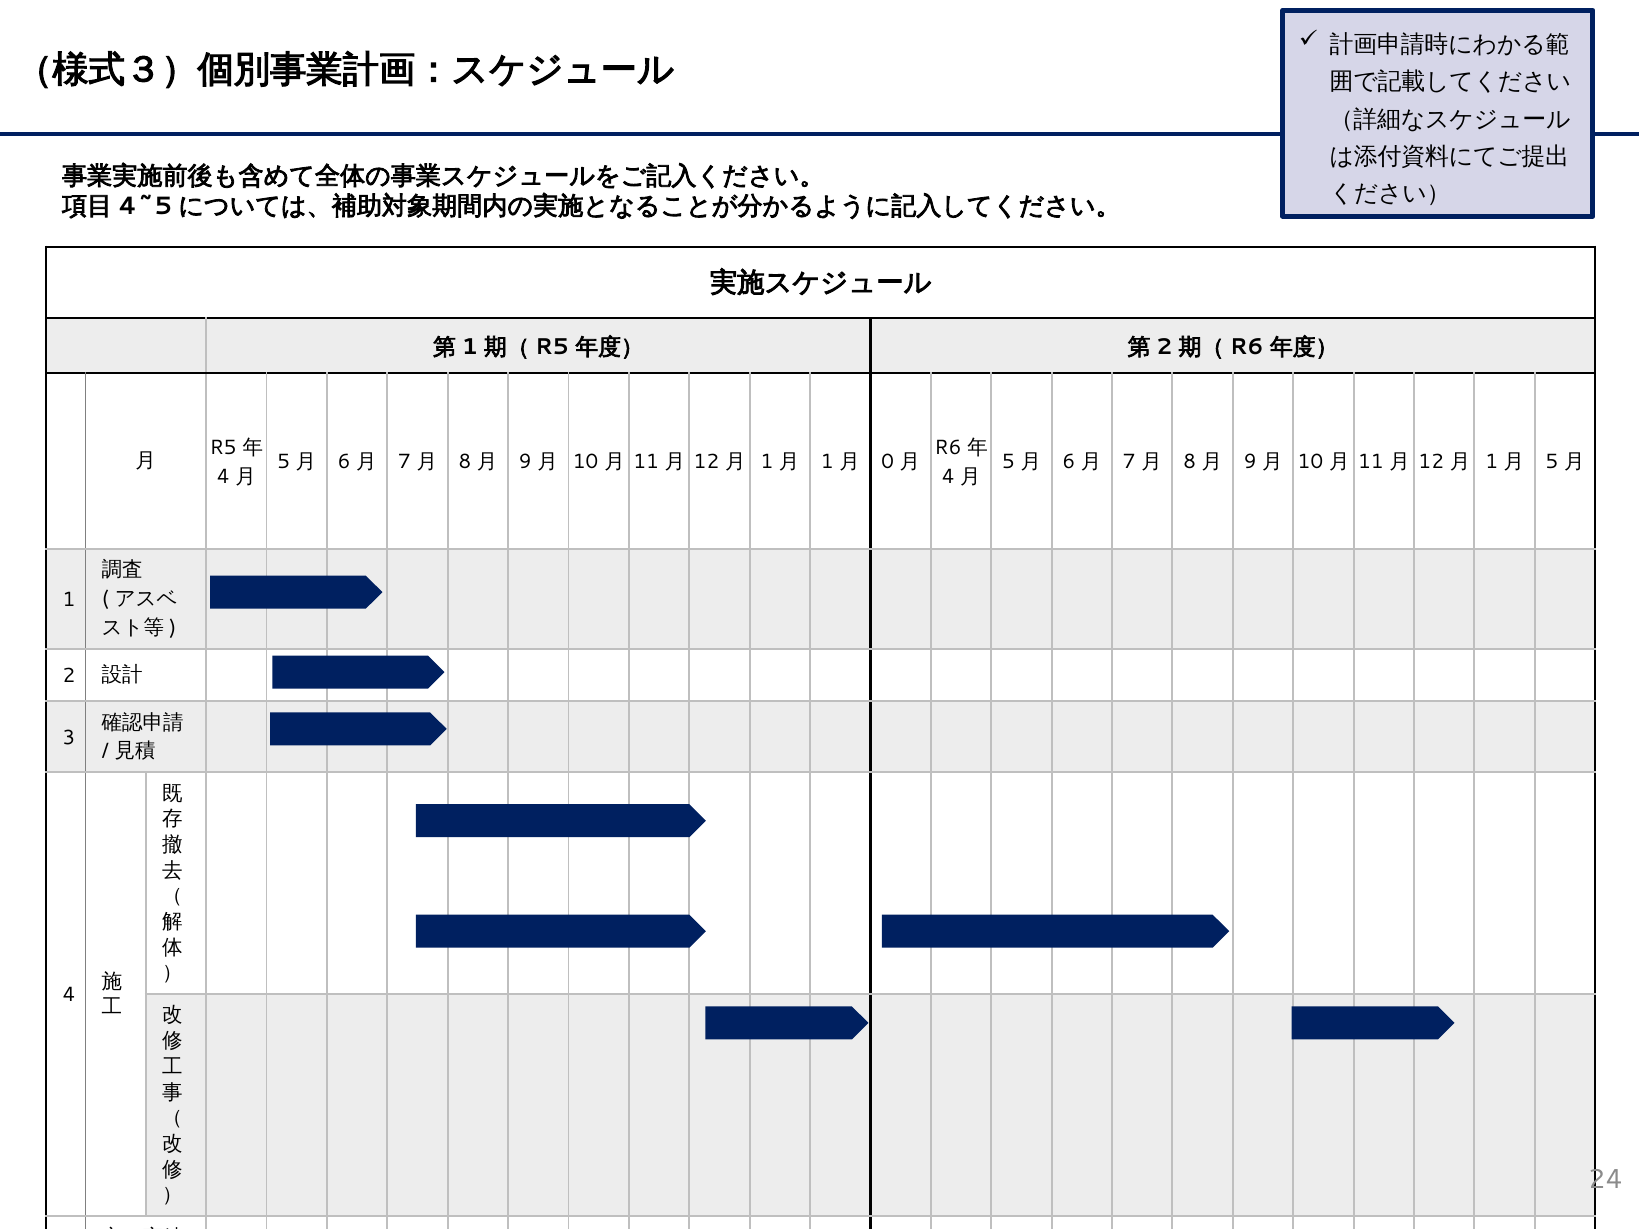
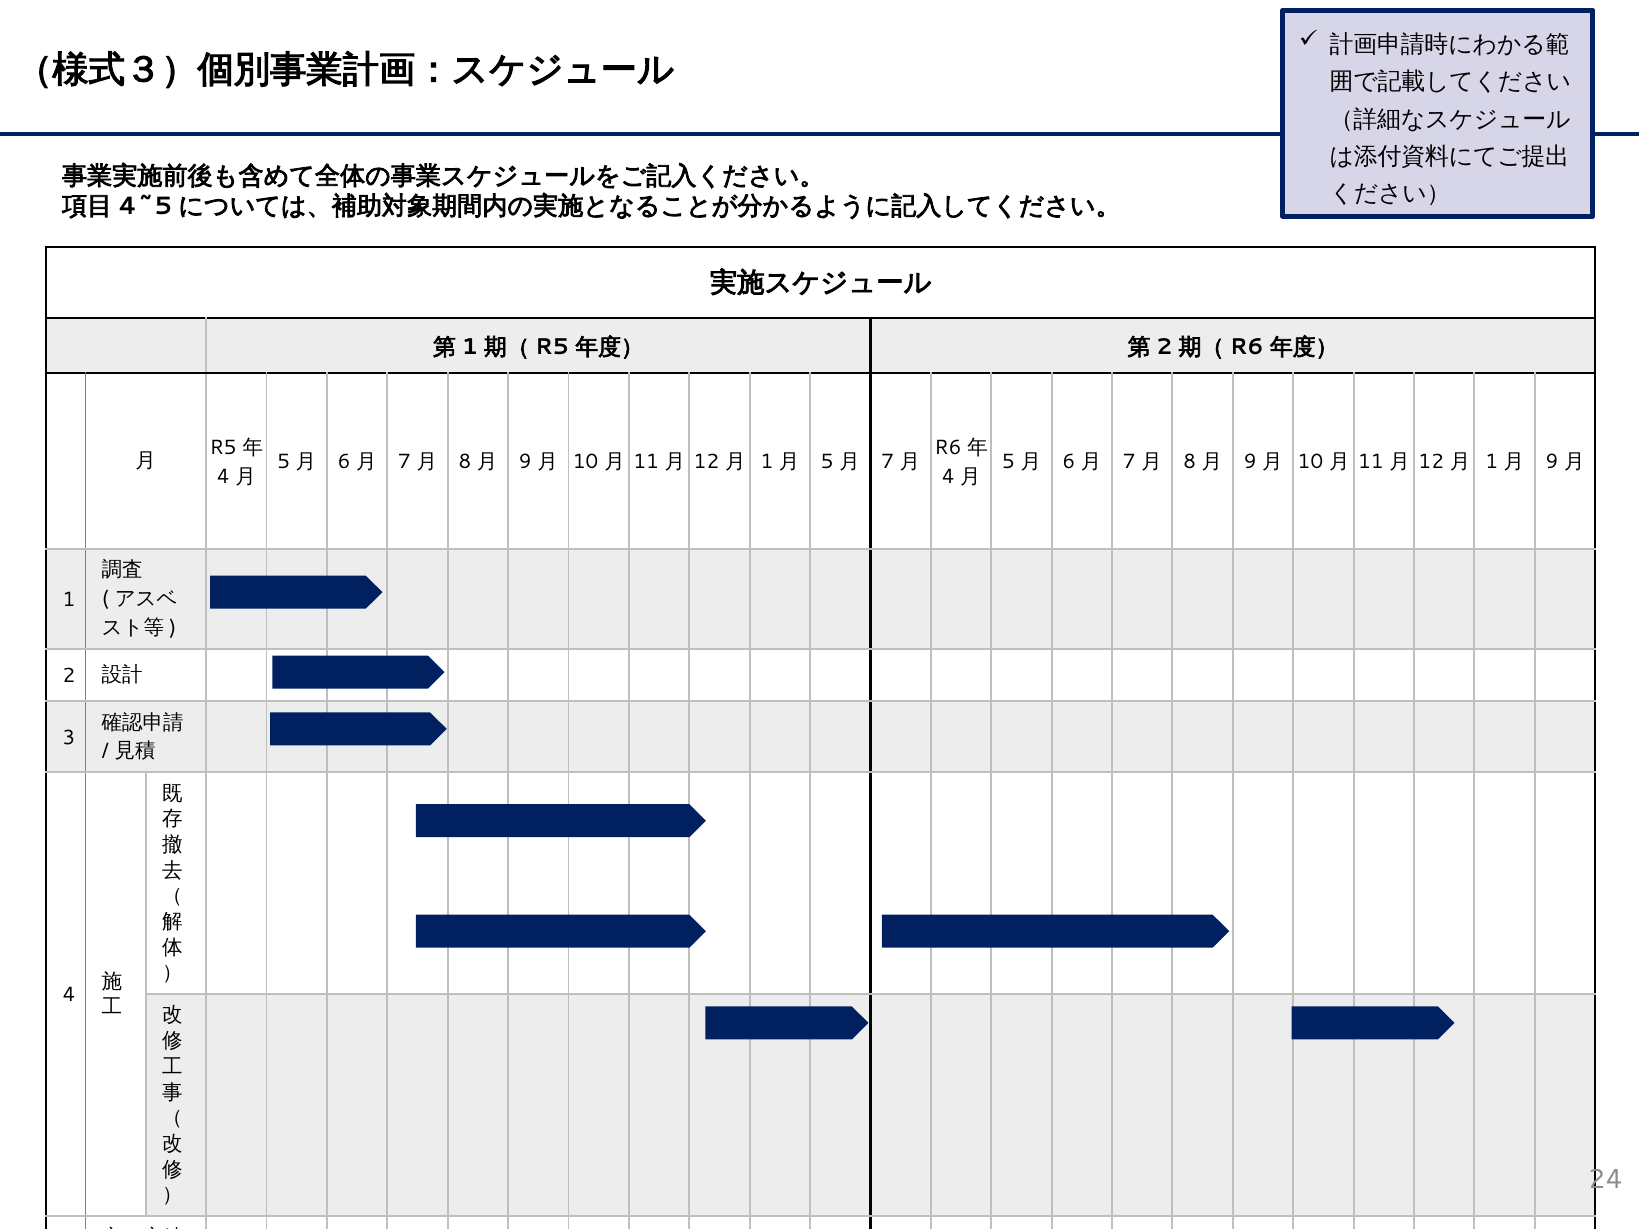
1 at (827, 462): 1 -> 5
0 at (888, 462): 0 -> 7
5 at (1552, 462): 5 -> 9
